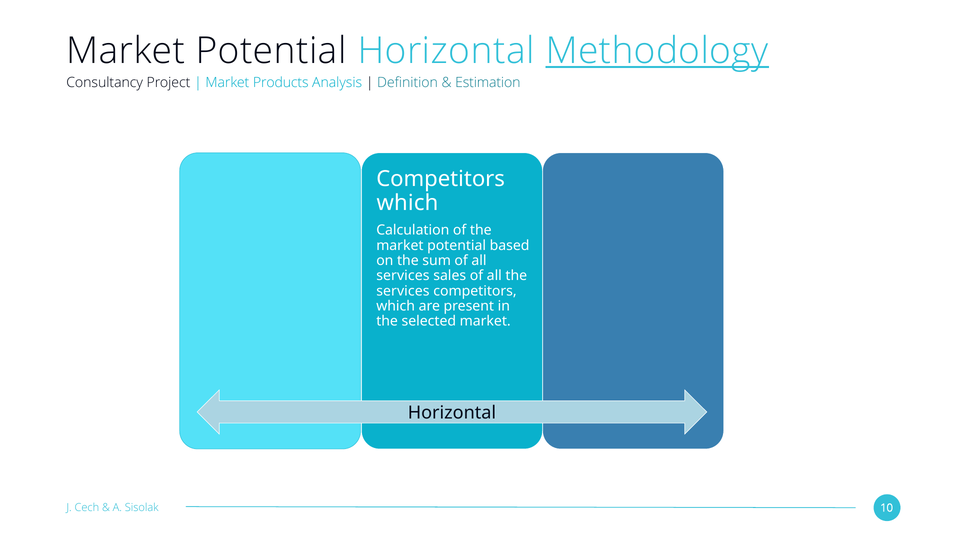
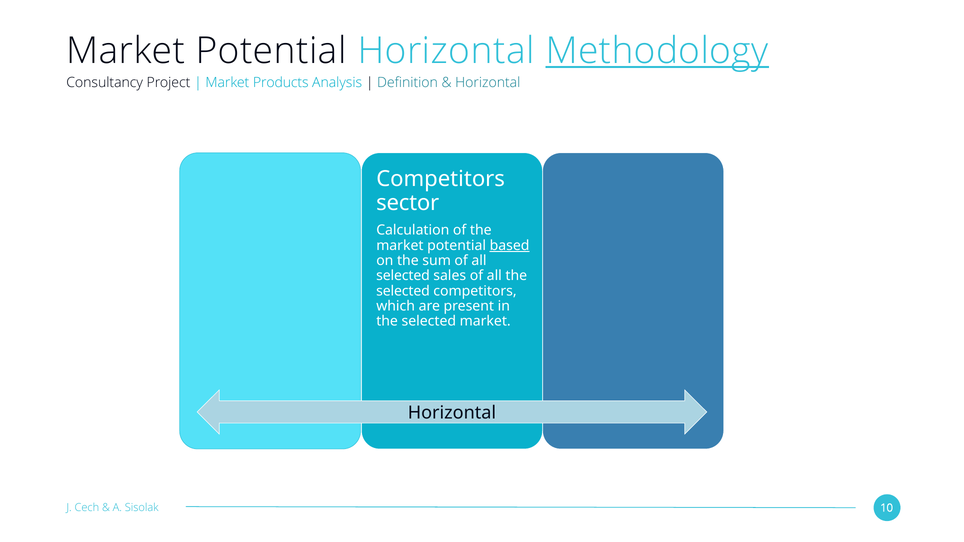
Estimation at (488, 83): Estimation -> Horizontal
which at (407, 203): which -> sector
based at (510, 245) underline: none -> present
services at (403, 276): services -> selected
services at (403, 291): services -> selected
